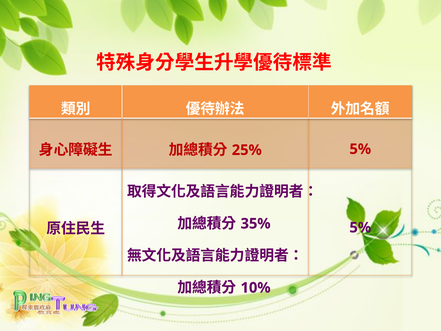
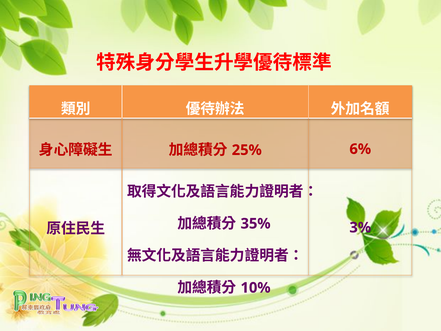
5% at (360, 149): 5% -> 6%
5% at (360, 227): 5% -> 3%
